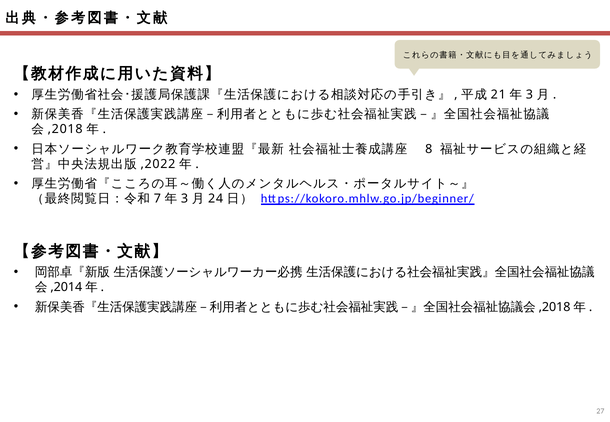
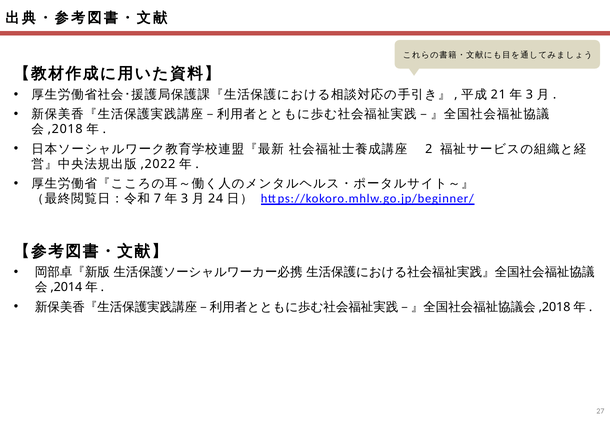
8: 8 -> 2
